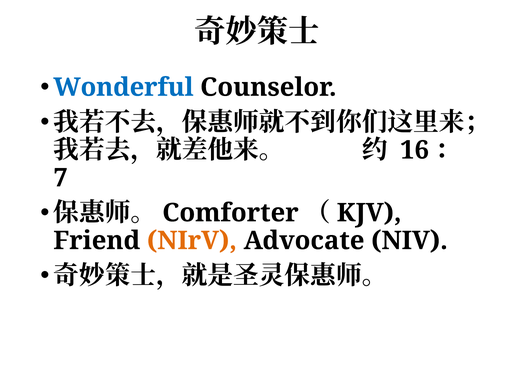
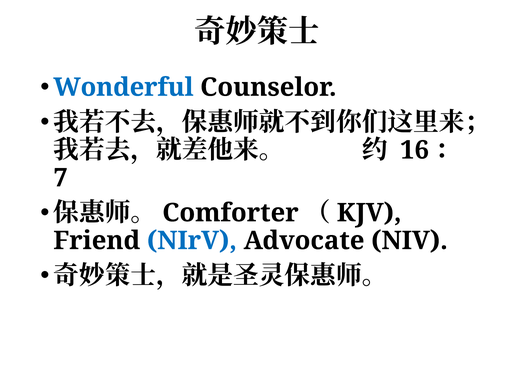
NIrV colour: orange -> blue
